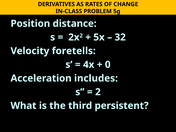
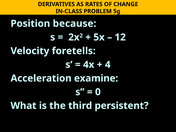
distance: distance -> because
32: 32 -> 12
0: 0 -> 4
includes: includes -> examine
2 at (98, 92): 2 -> 0
